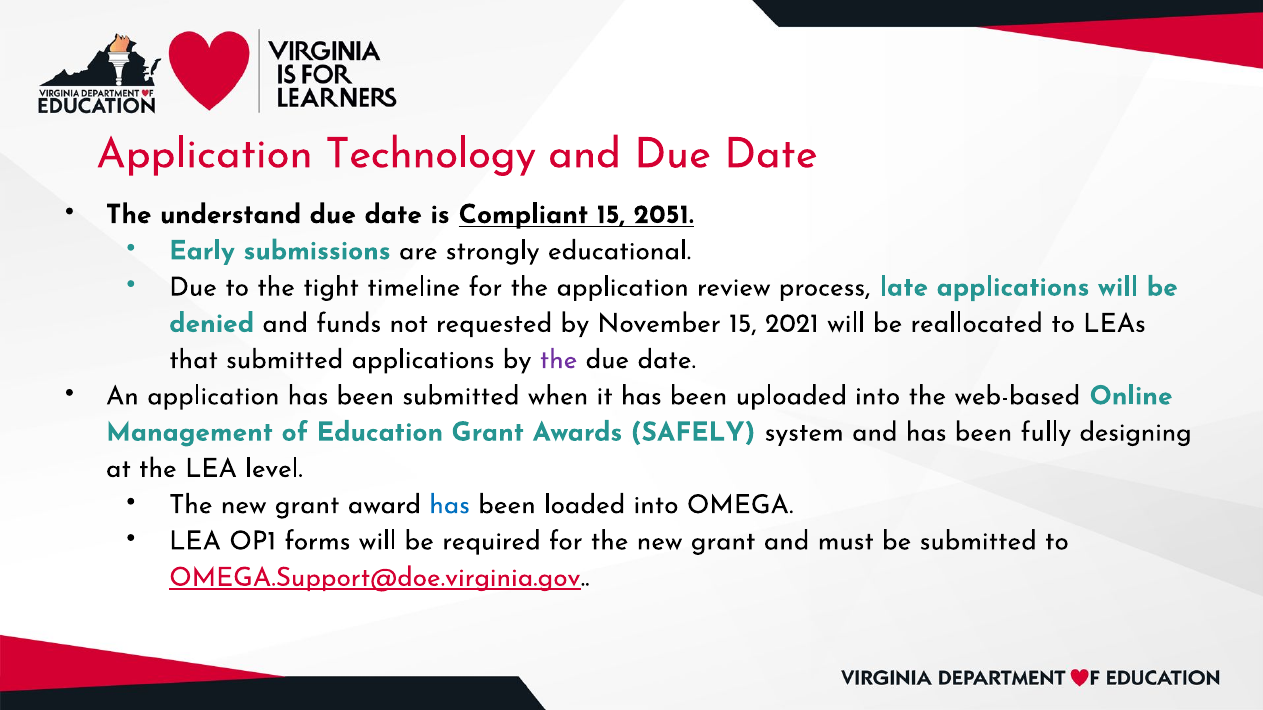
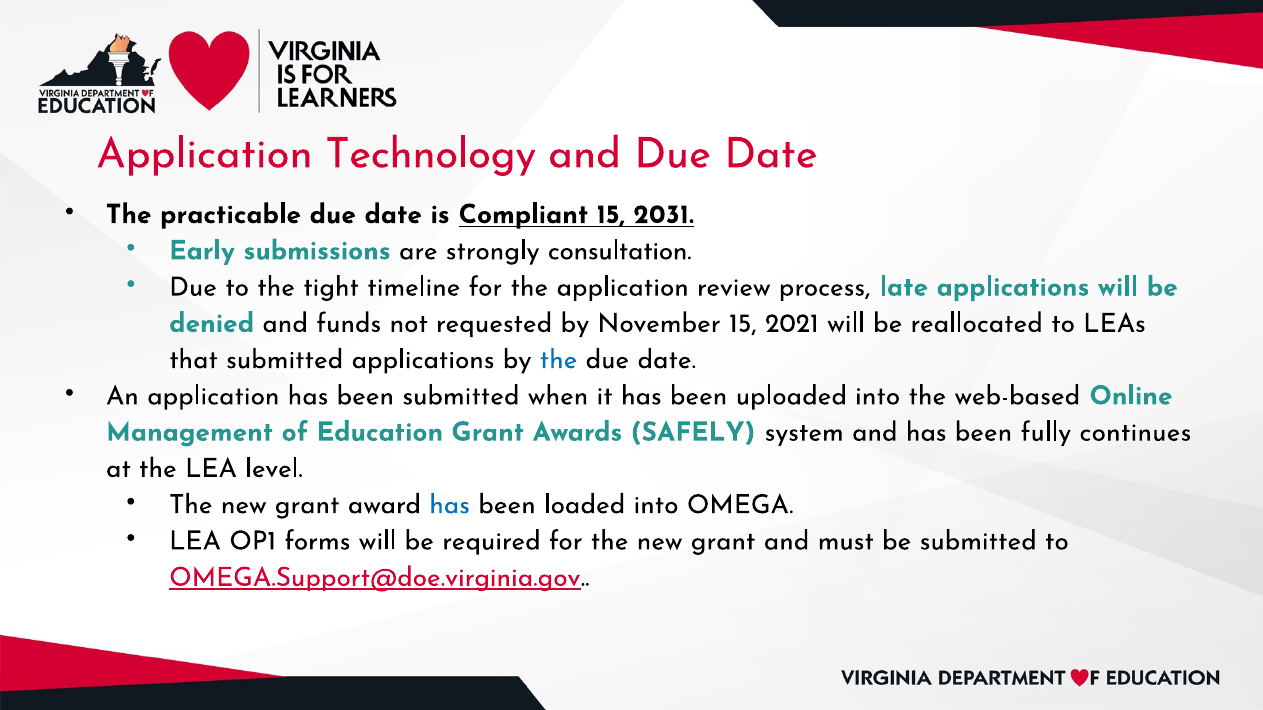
understand: understand -> practicable
2051: 2051 -> 2031
educational: educational -> consultation
the at (559, 360) colour: purple -> blue
designing: designing -> continues
